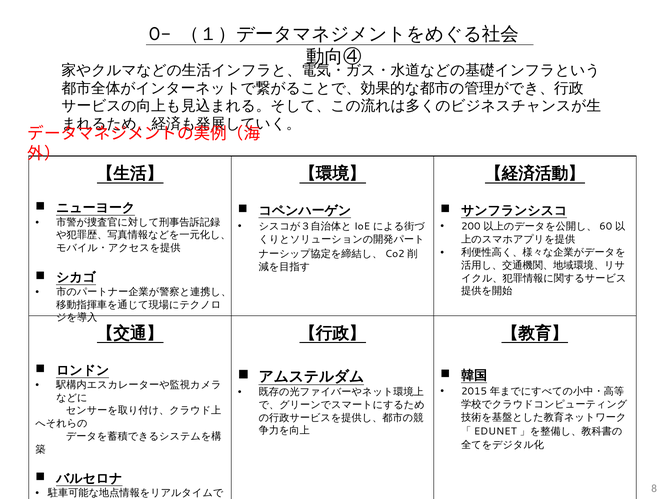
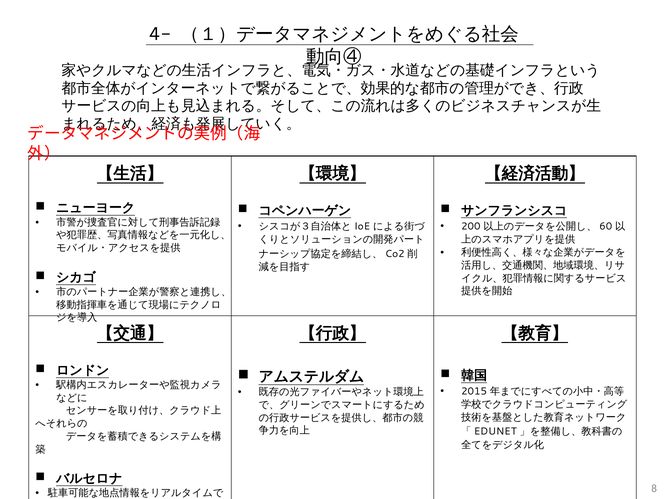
0-: 0- -> 4-
